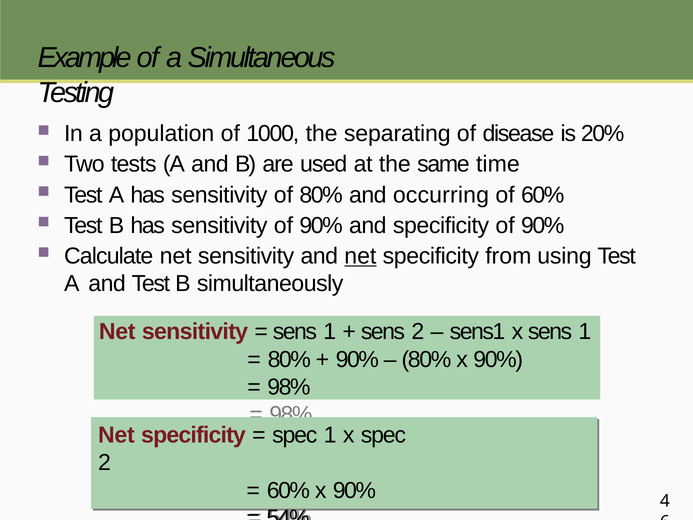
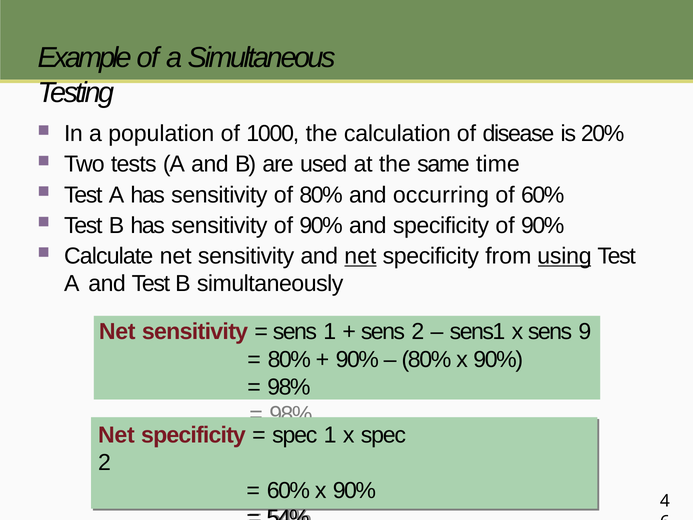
separating: separating -> calculation
using underline: none -> present
1 at (585, 332): 1 -> 9
